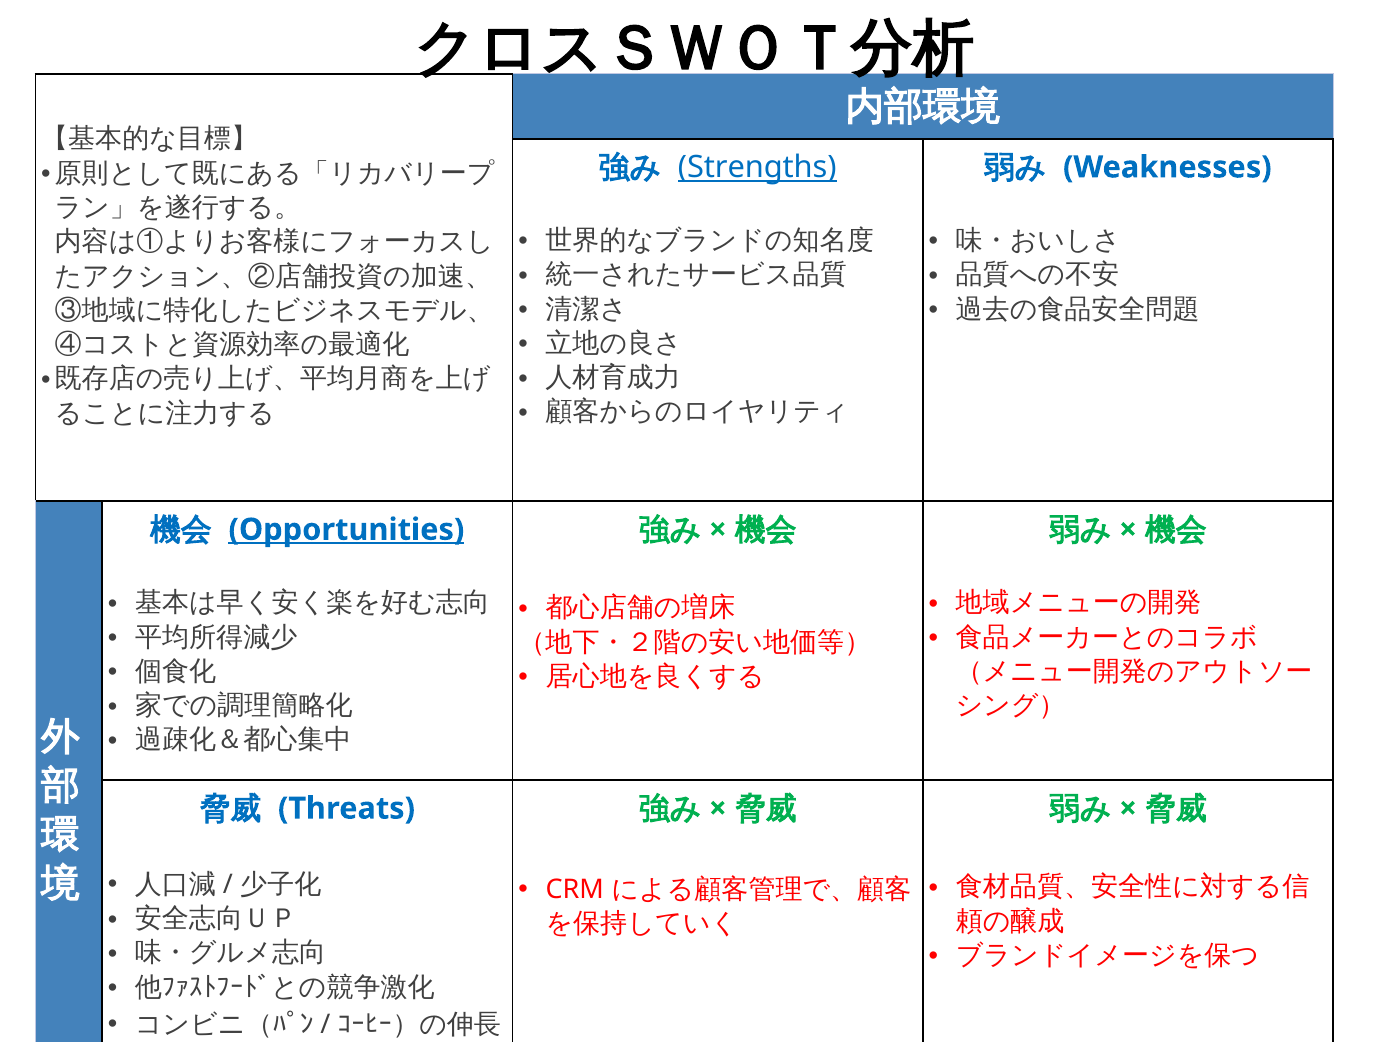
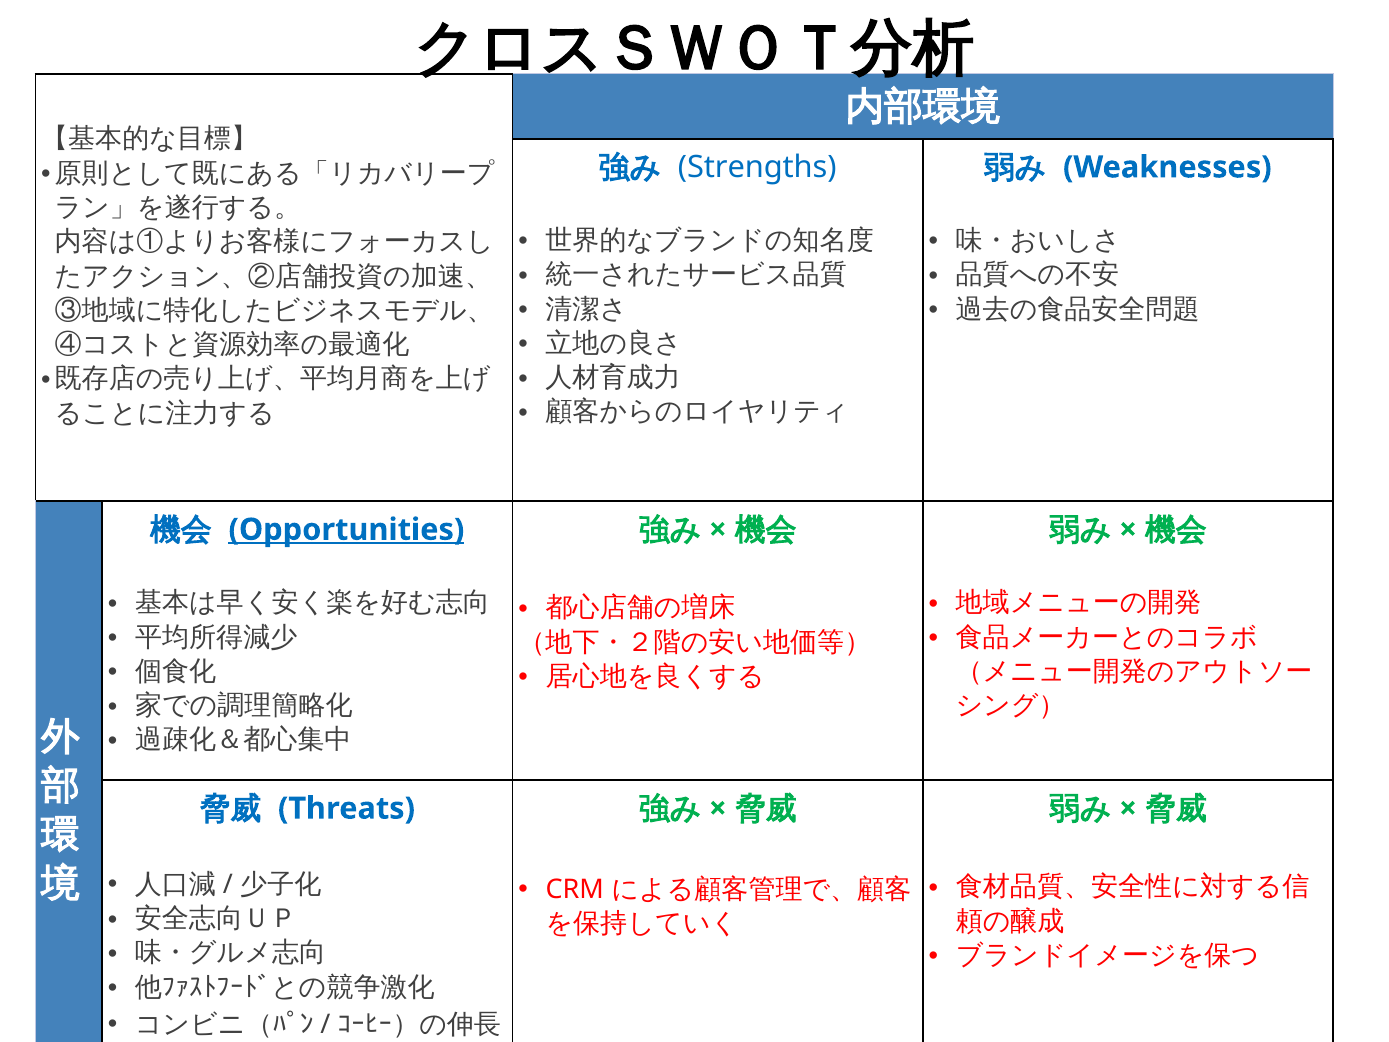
Strengths underline: present -> none
